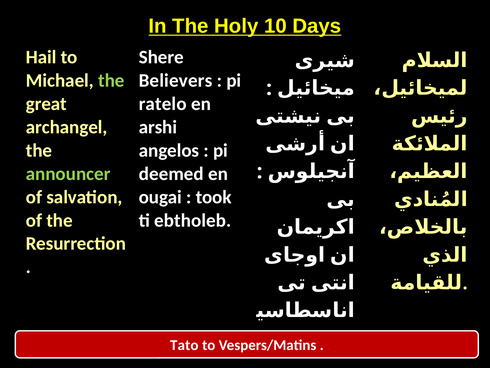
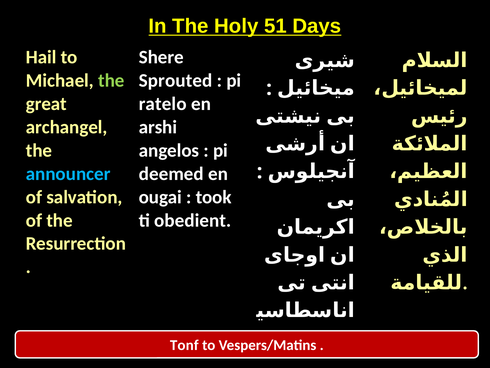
10: 10 -> 51
Believers: Believers -> Sprouted
announcer colour: light green -> light blue
ebtholeb: ebtholeb -> obedient
Tato: Tato -> Tonf
